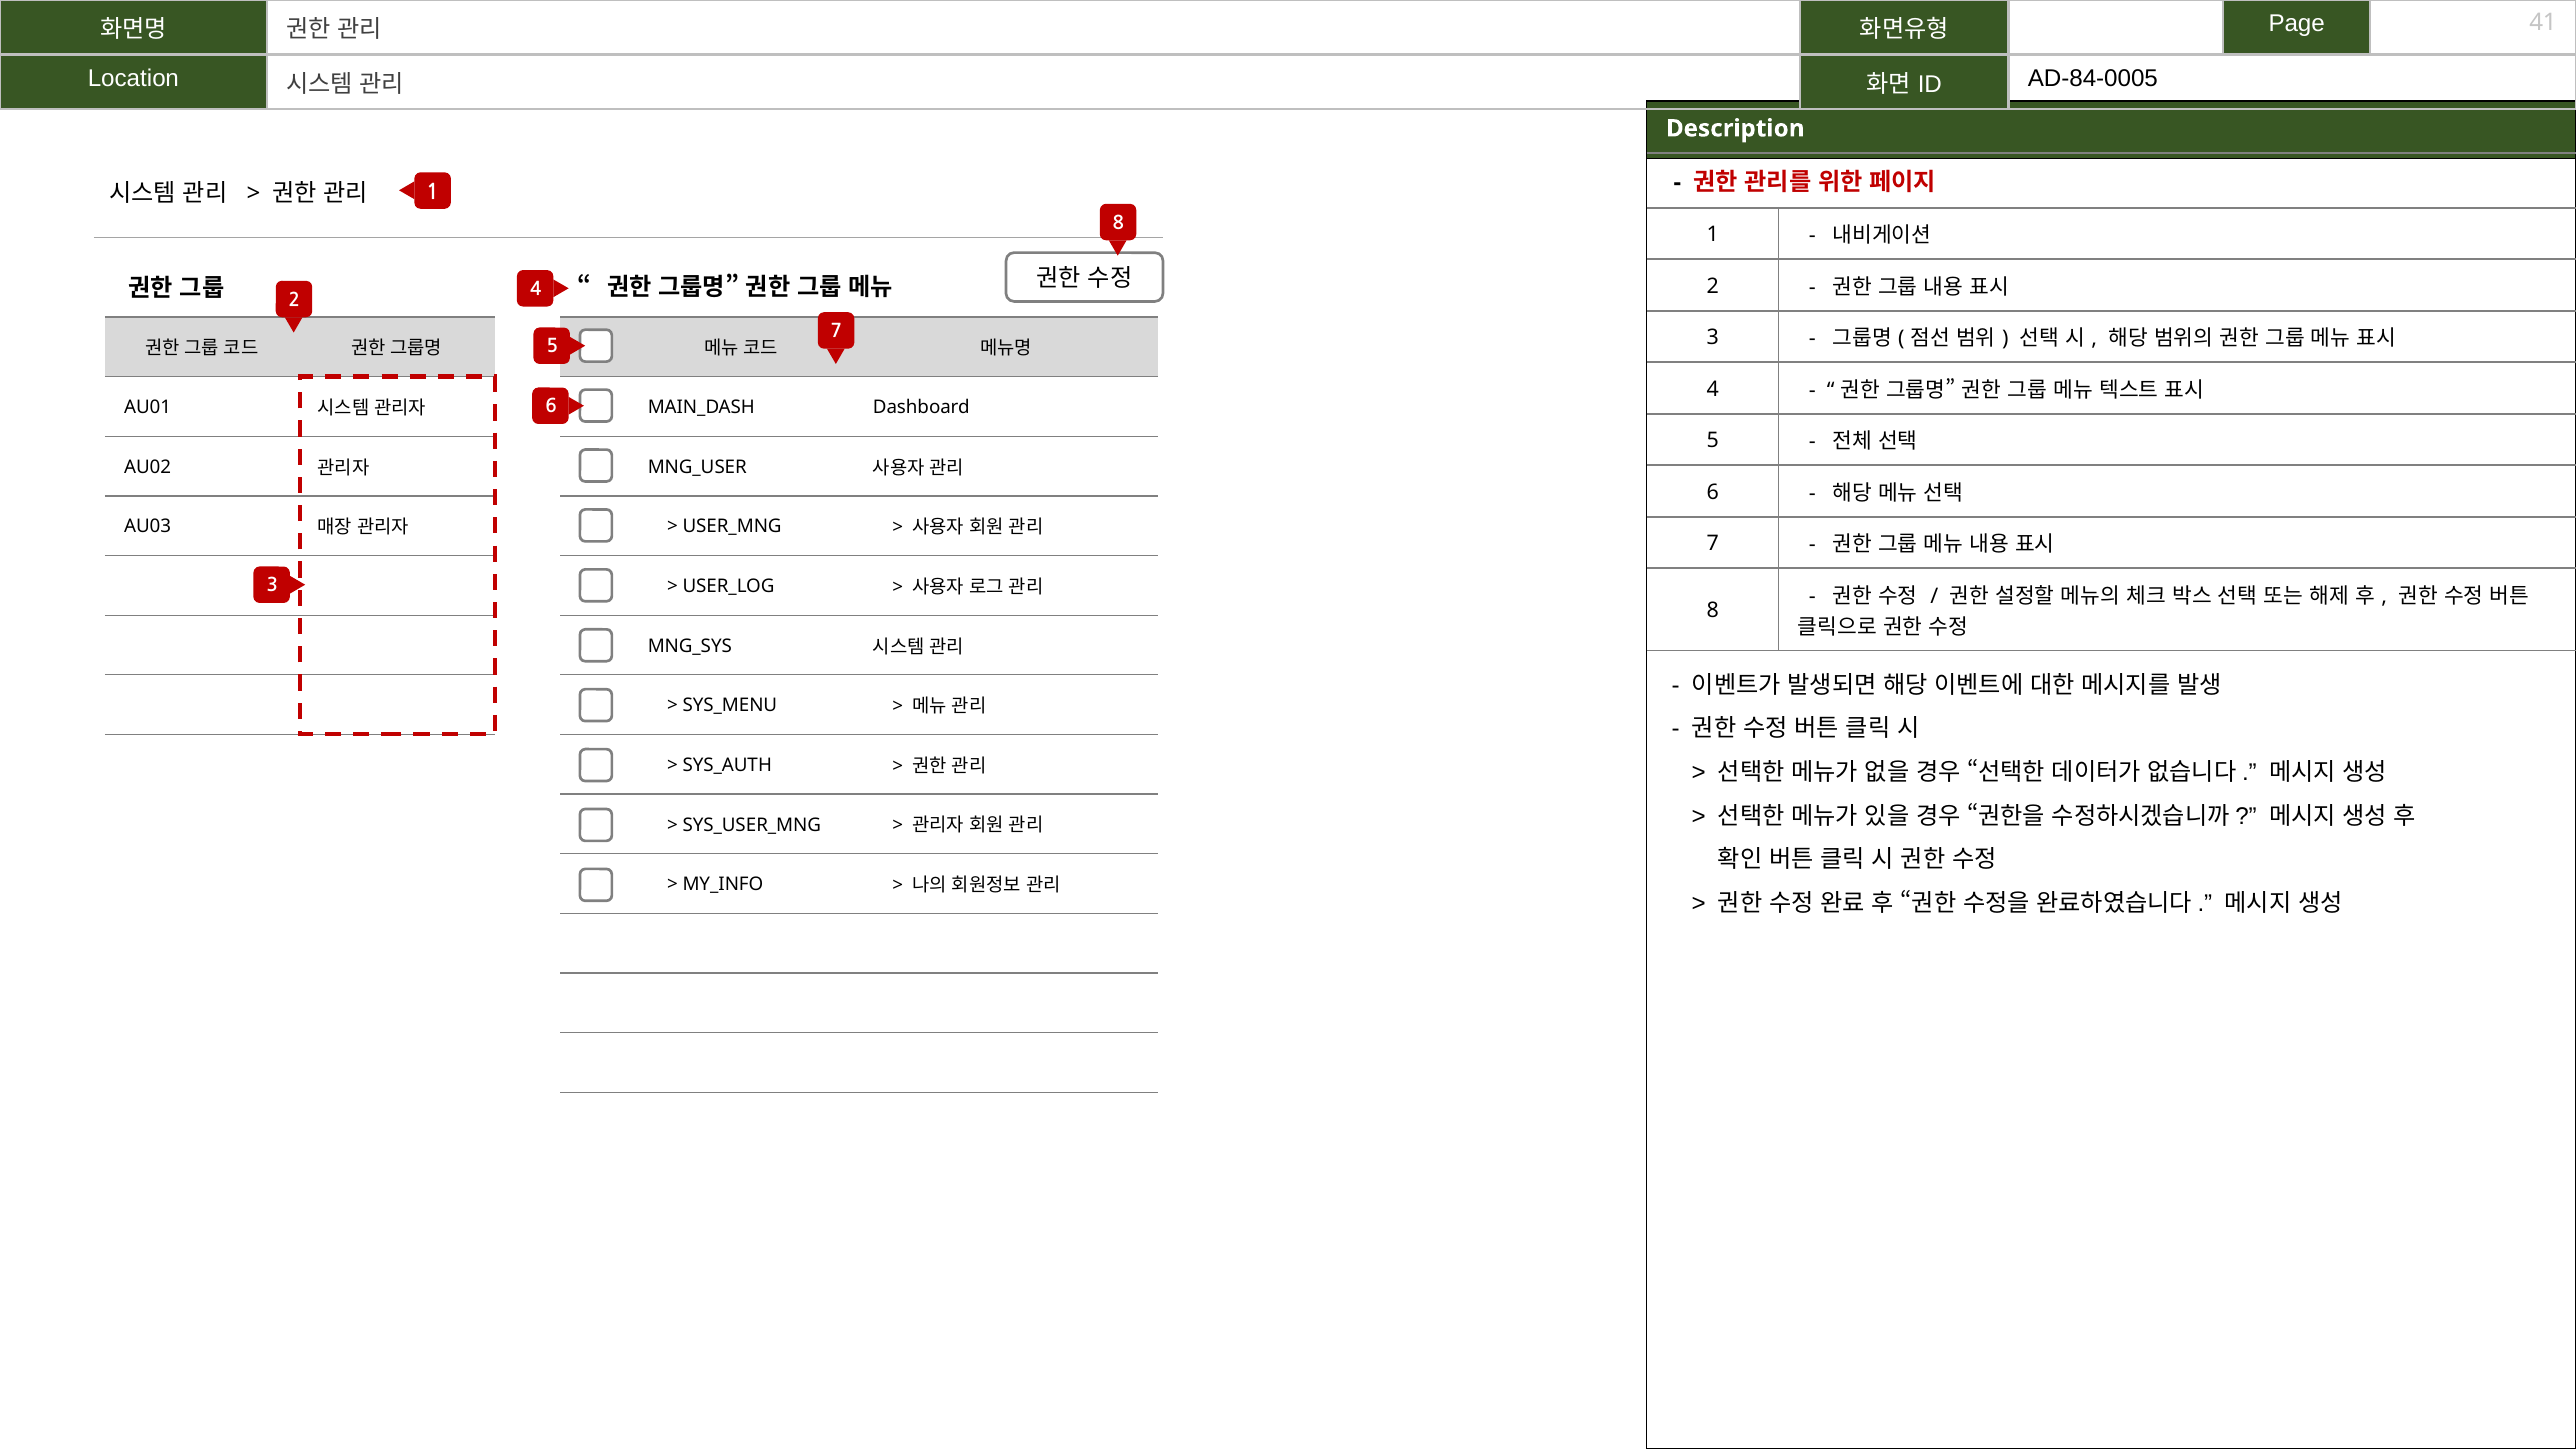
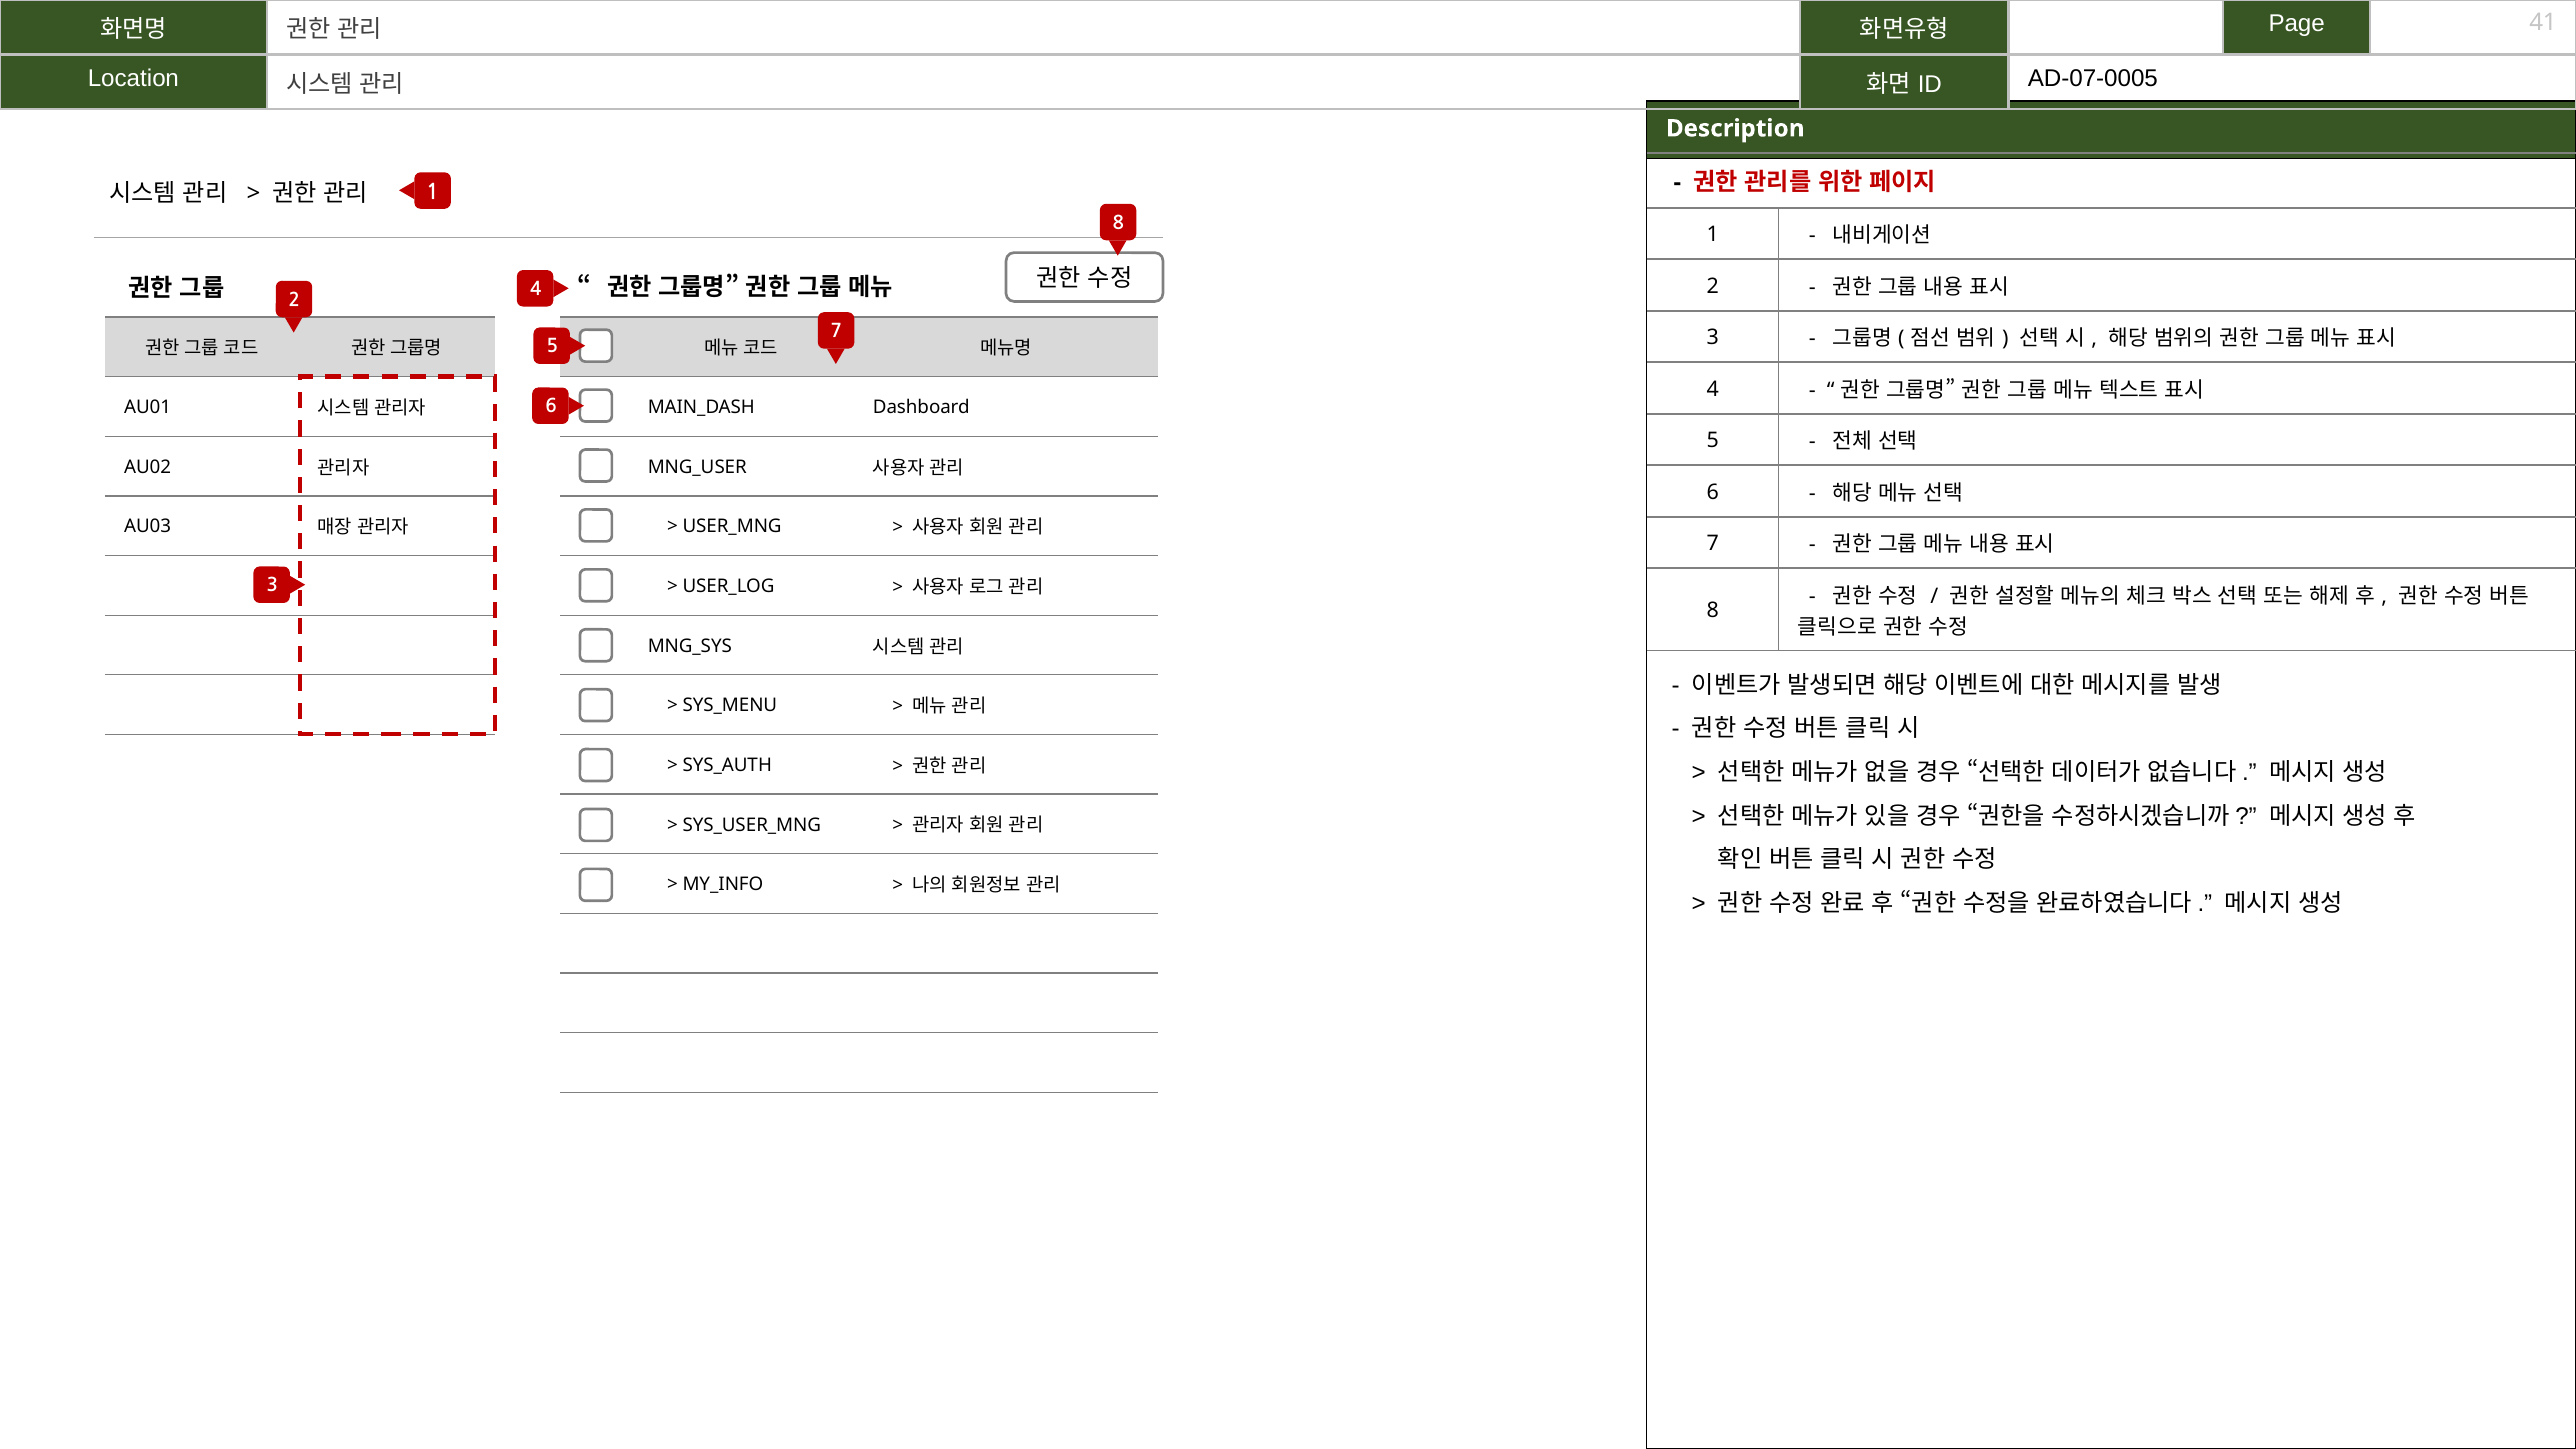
AD-84-0005: AD-84-0005 -> AD-07-0005
